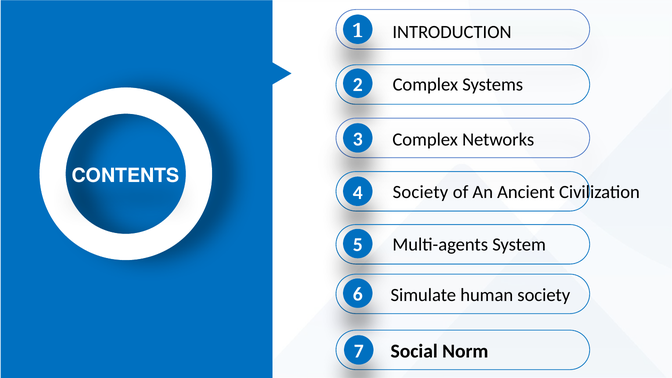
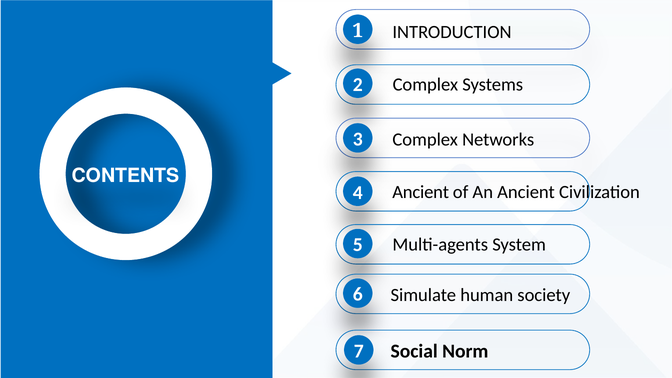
4 Society: Society -> Ancient
